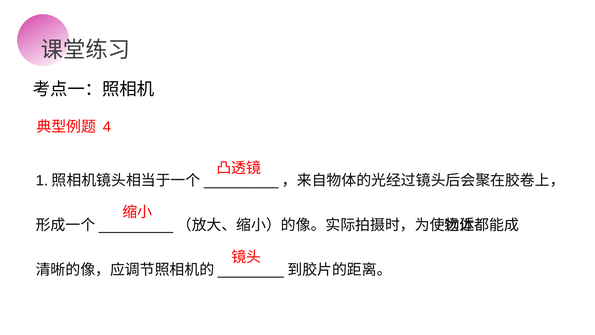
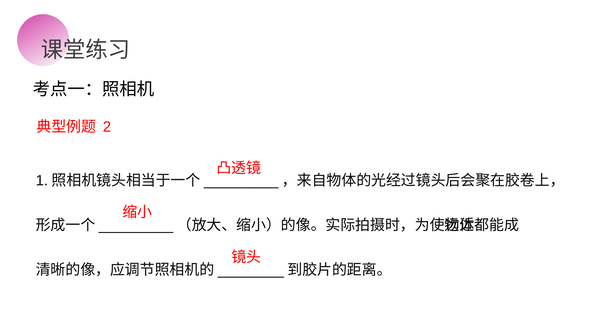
4: 4 -> 2
